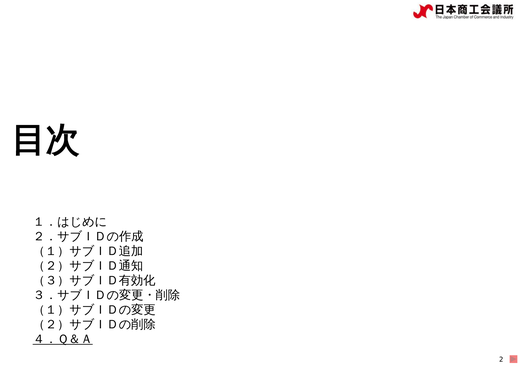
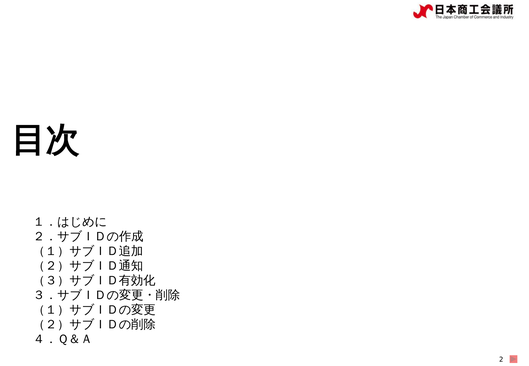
４．Ｑ＆Ａ underline: present -> none
